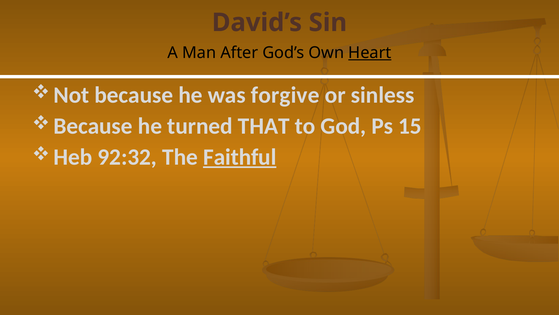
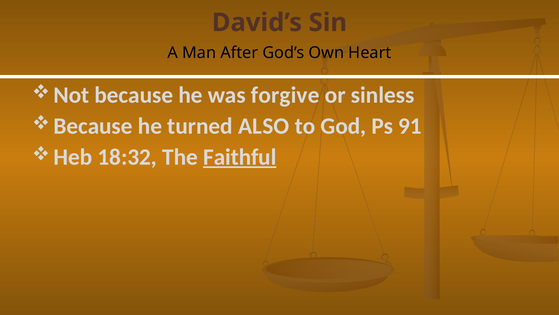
Heart underline: present -> none
THAT: THAT -> ALSO
15: 15 -> 91
92:32: 92:32 -> 18:32
